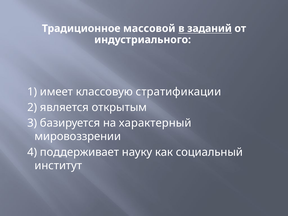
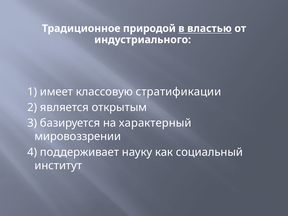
массовой: массовой -> природой
заданий: заданий -> властью
